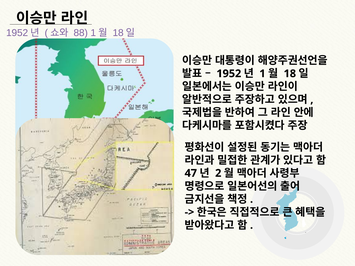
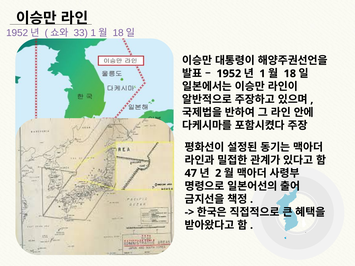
88: 88 -> 33
